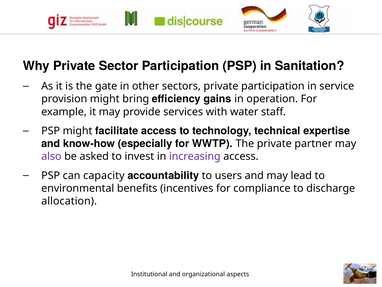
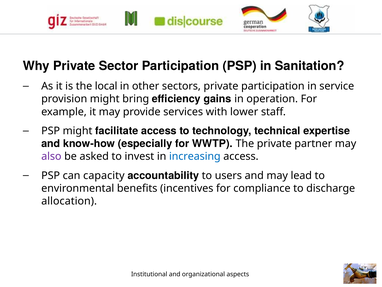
gate: gate -> local
water: water -> lower
increasing colour: purple -> blue
